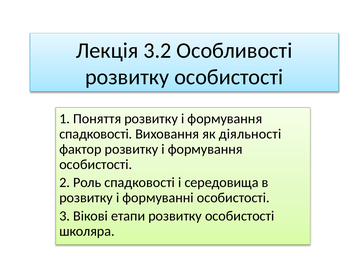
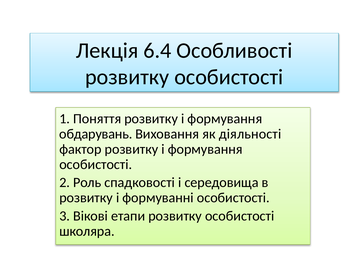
3.2: 3.2 -> 6.4
спадковості at (96, 134): спадковості -> обдарувань
